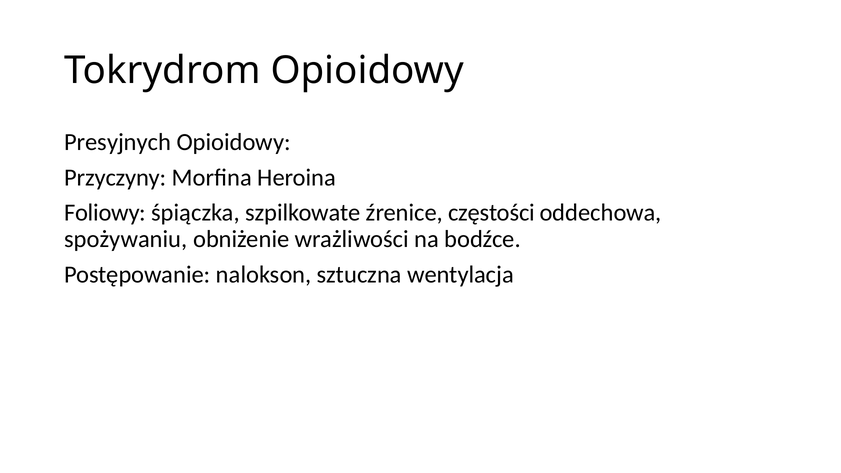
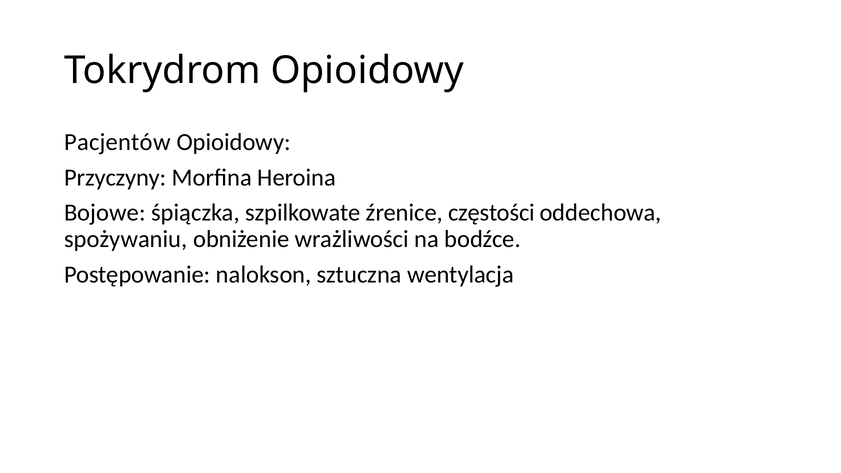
Presyjnych: Presyjnych -> Pacjentów
Foliowy: Foliowy -> Bojowe
